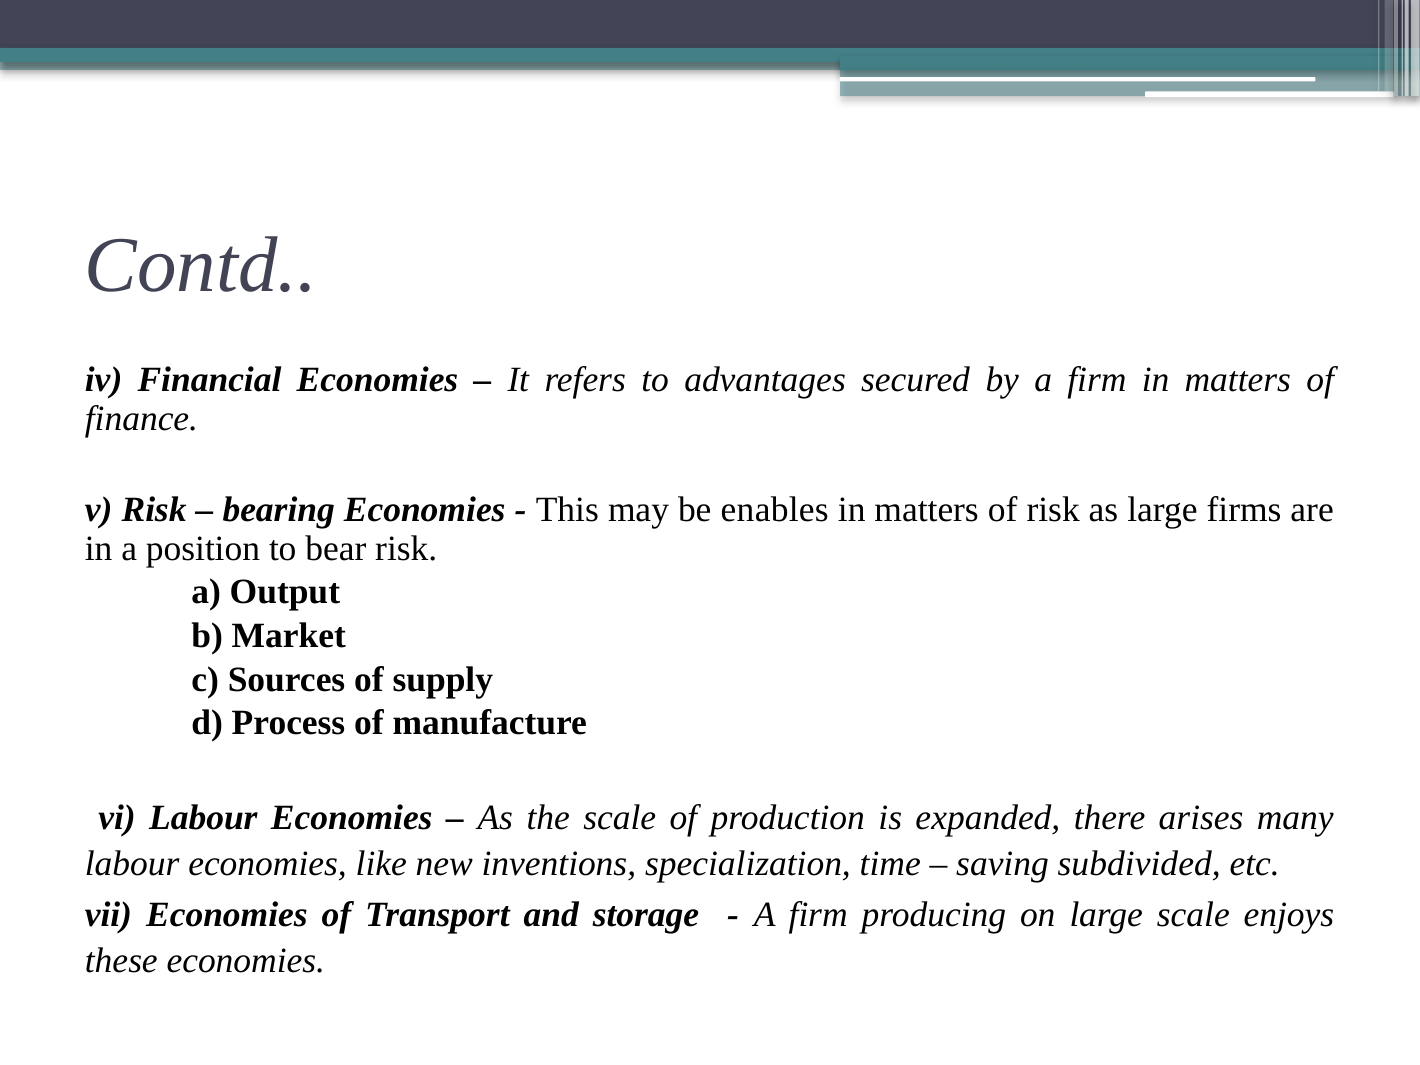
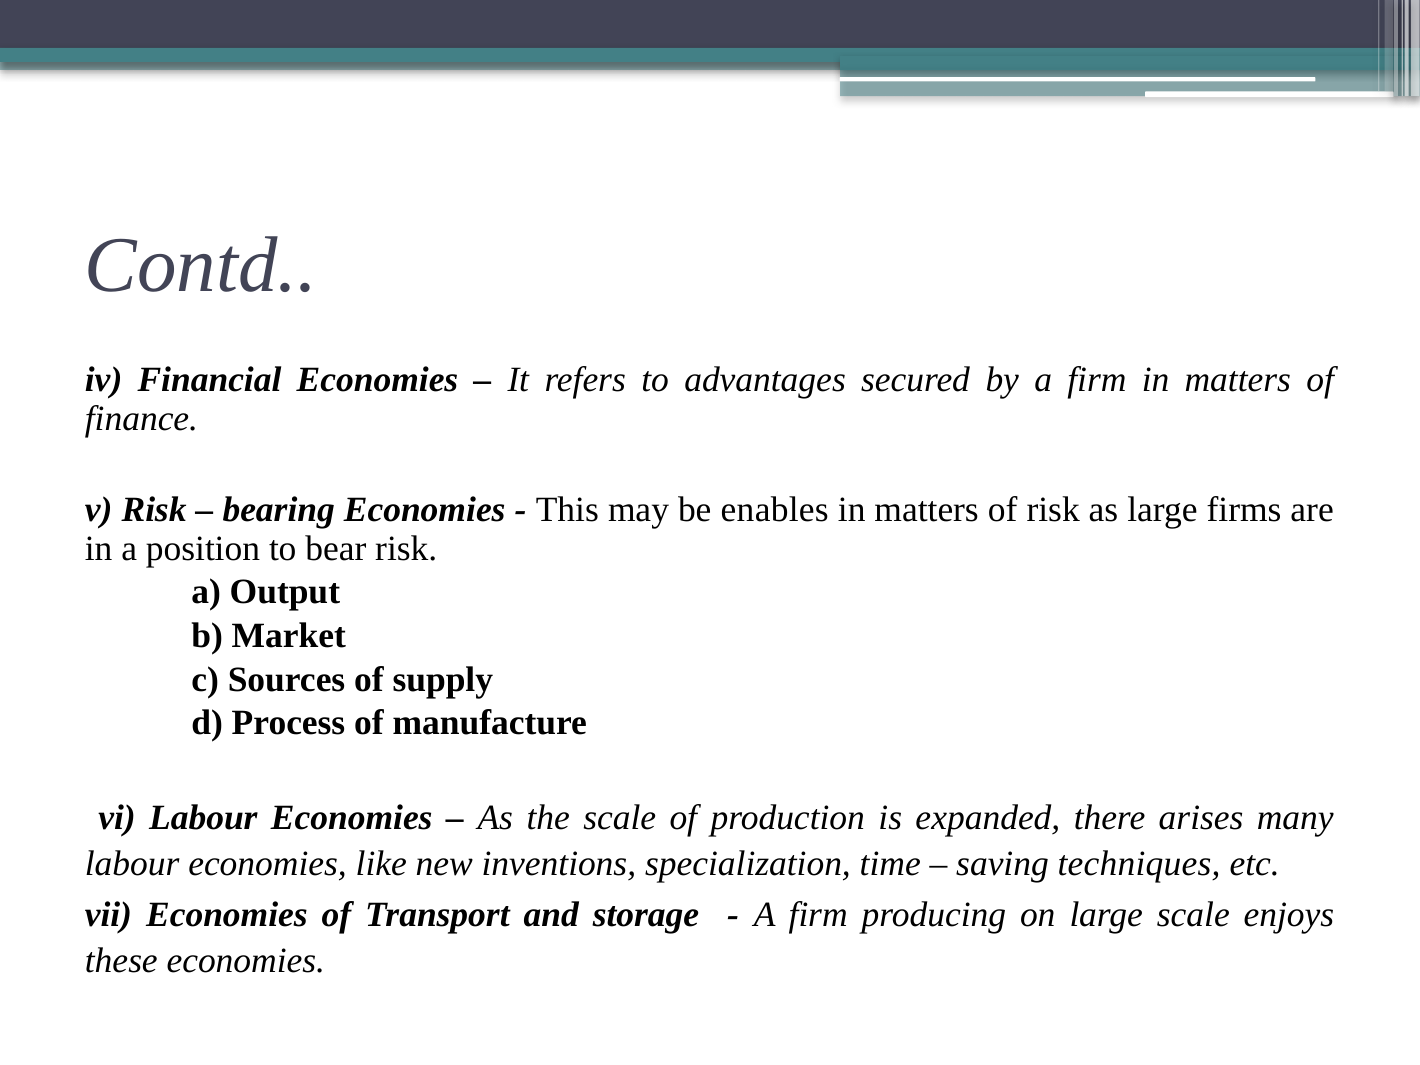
subdivided: subdivided -> techniques
